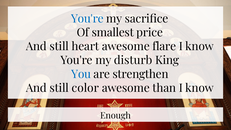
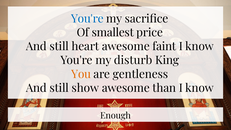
flare: flare -> faint
You colour: blue -> orange
strengthen: strengthen -> gentleness
color: color -> show
